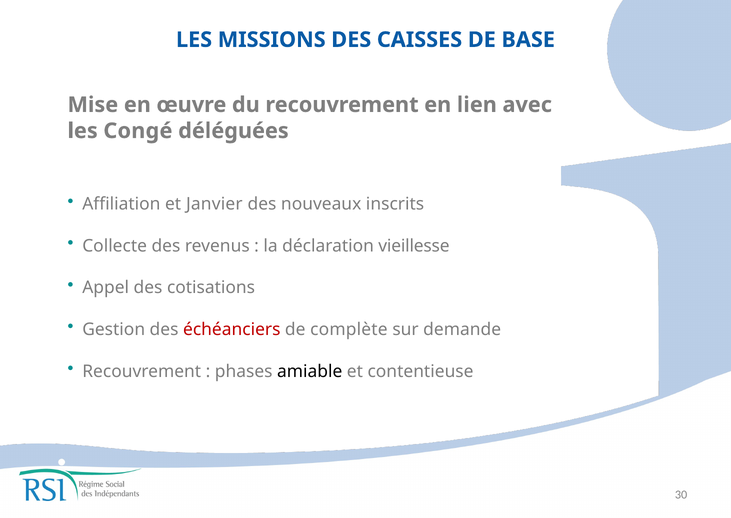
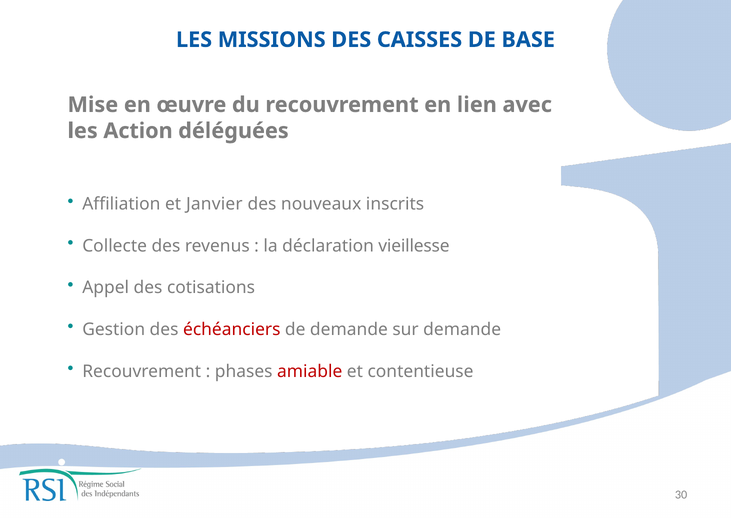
Congé: Congé -> Action
de complète: complète -> demande
amiable colour: black -> red
